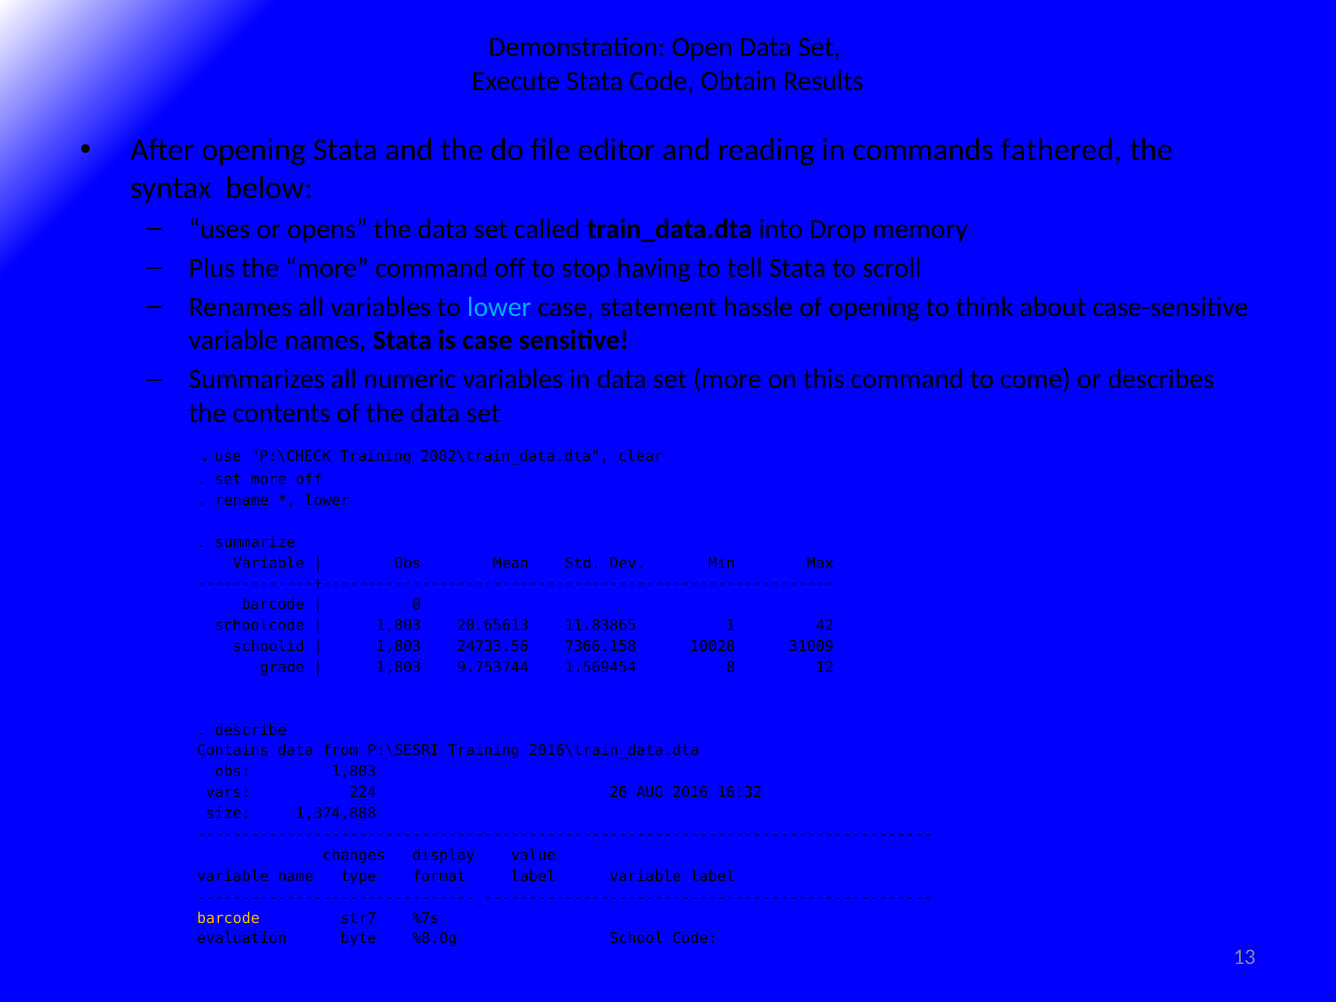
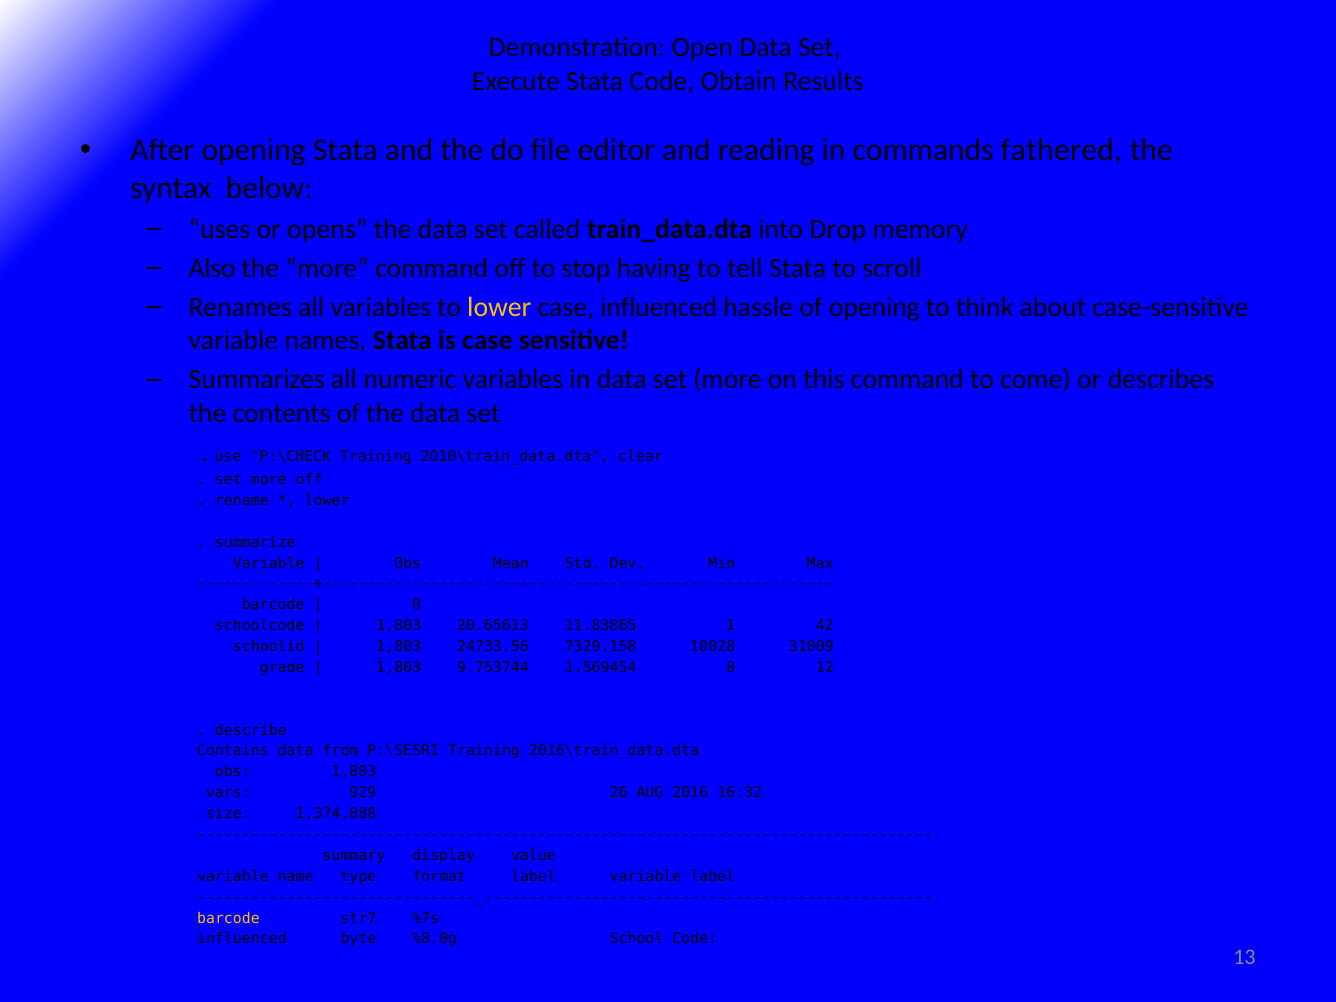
Plus: Plus -> Also
lower at (499, 307) colour: light blue -> yellow
case statement: statement -> influenced
2082\train_data.dta: 2082\train_data.dta -> 2010\train_data.dta
7366.158: 7366.158 -> 7329.158
224: 224 -> 929
changes: changes -> summary
evaluation at (242, 939): evaluation -> influenced
